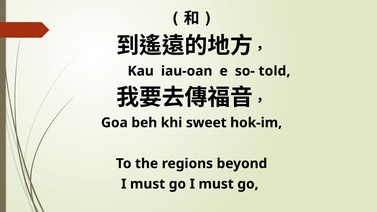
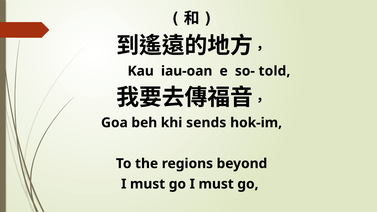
sweet: sweet -> sends
